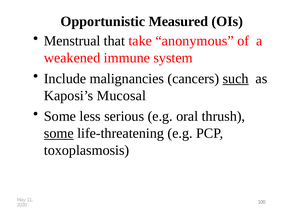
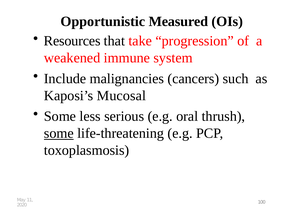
Menstrual: Menstrual -> Resources
anonymous: anonymous -> progression
such underline: present -> none
